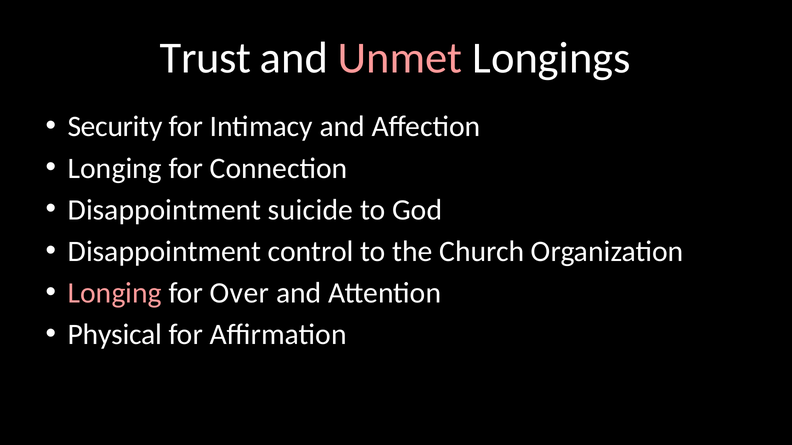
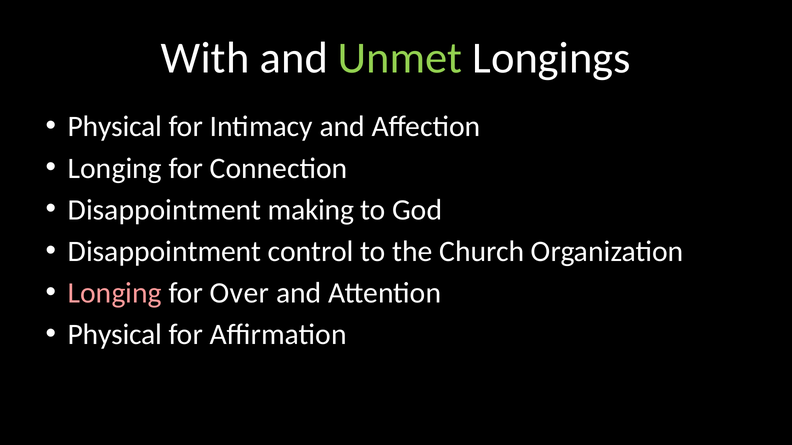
Trust: Trust -> With
Unmet colour: pink -> light green
Security at (115, 127): Security -> Physical
suicide: suicide -> making
